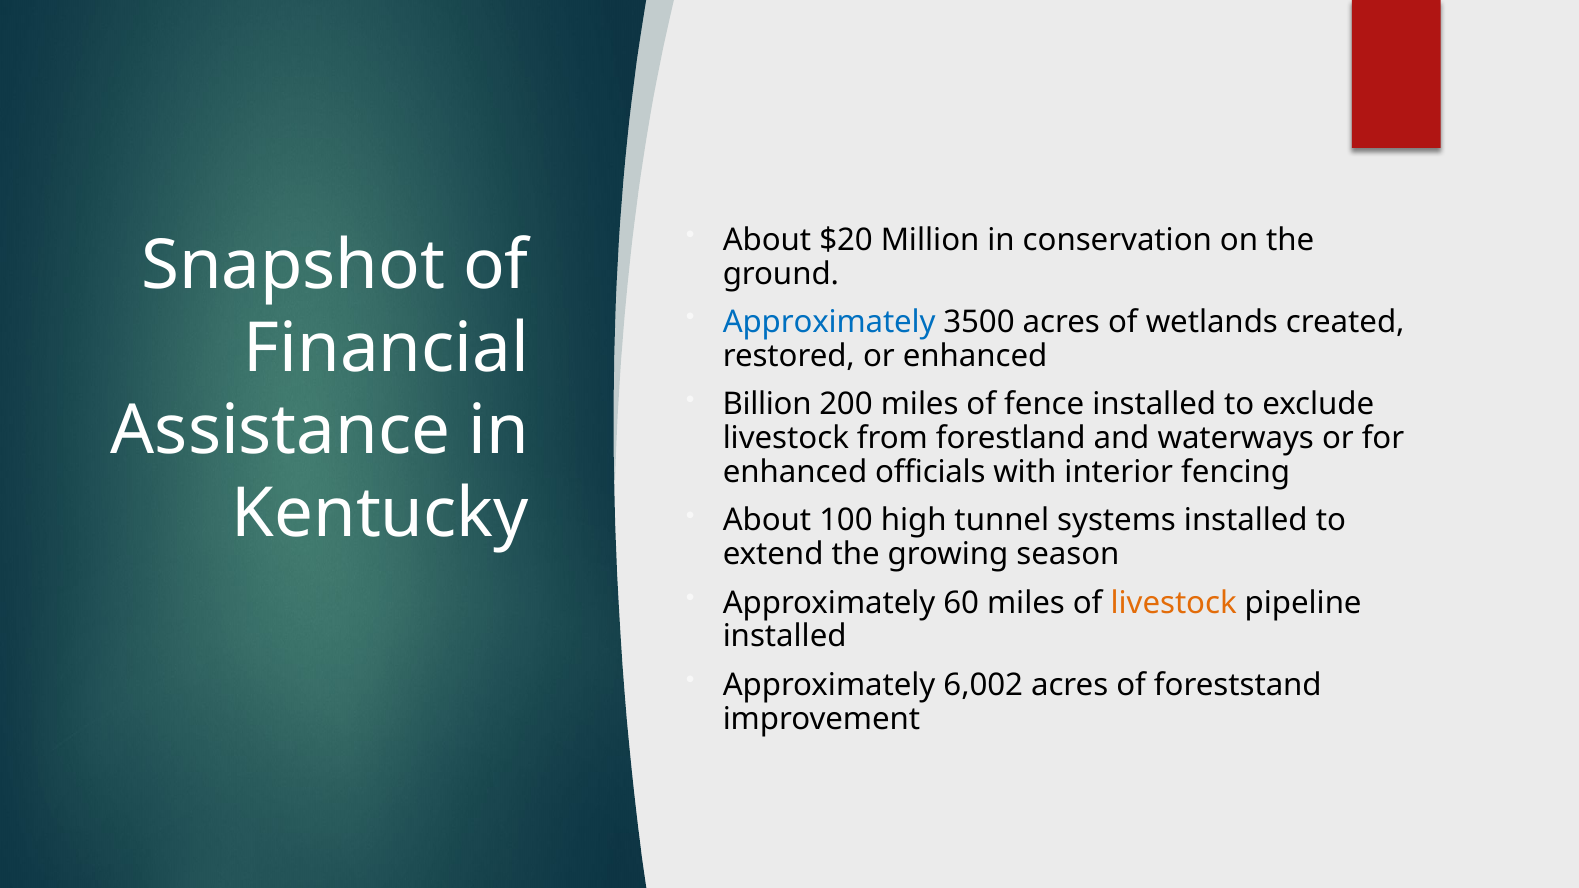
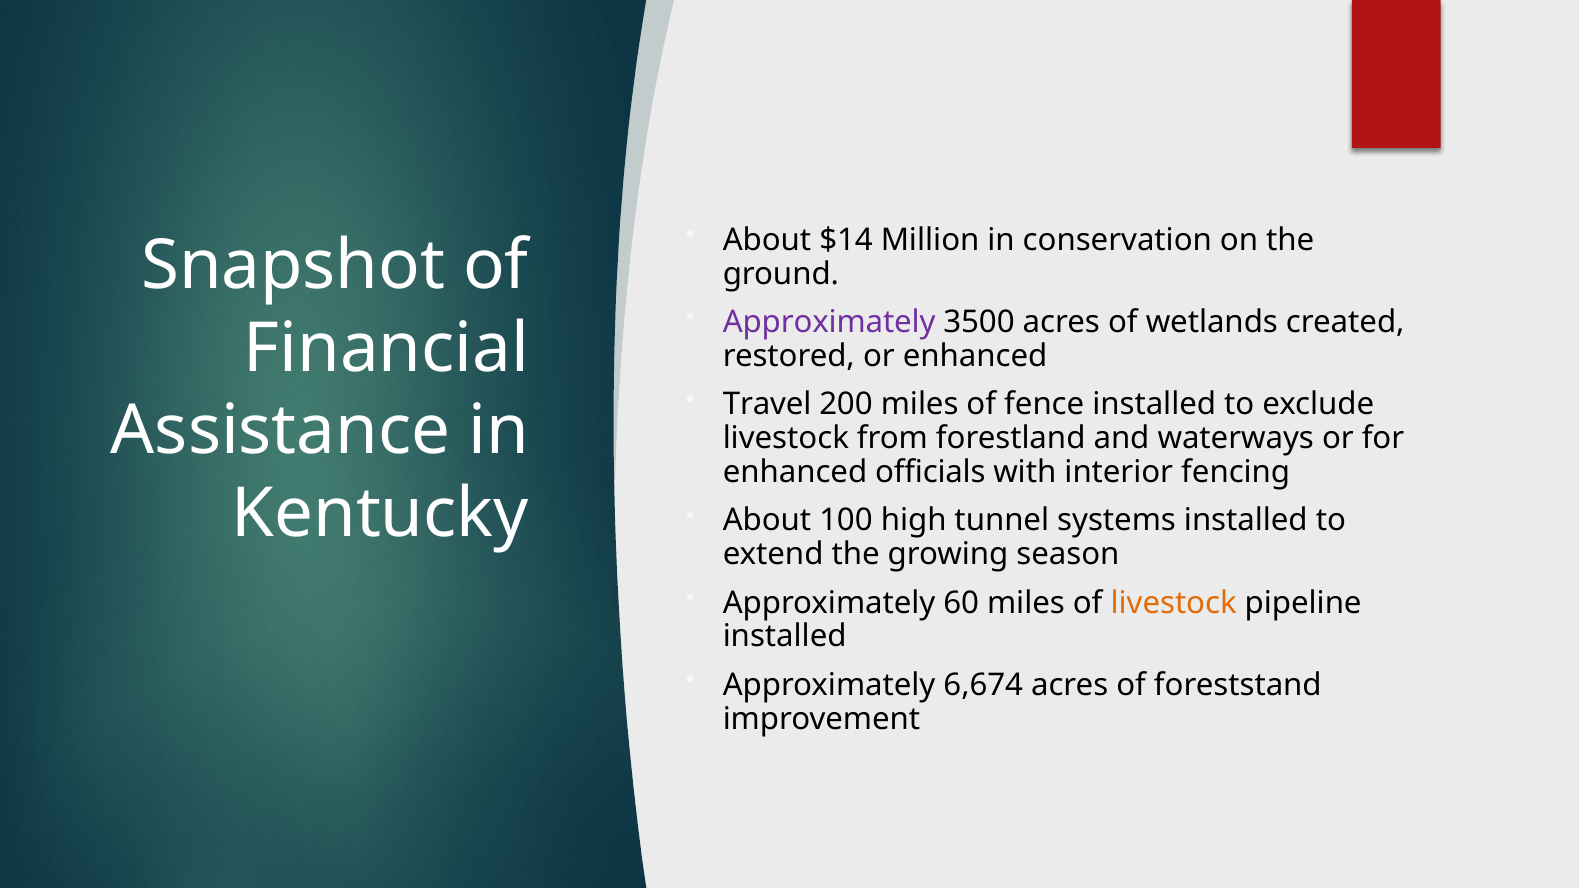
$20: $20 -> $14
Approximately at (829, 322) colour: blue -> purple
Billion: Billion -> Travel
6,002: 6,002 -> 6,674
